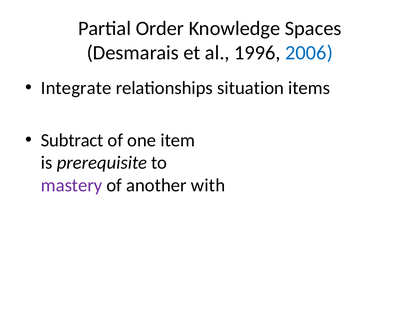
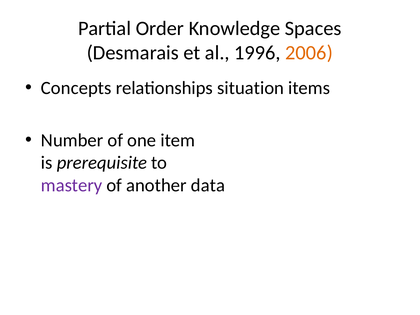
2006 colour: blue -> orange
Integrate: Integrate -> Concepts
Subtract: Subtract -> Number
with: with -> data
